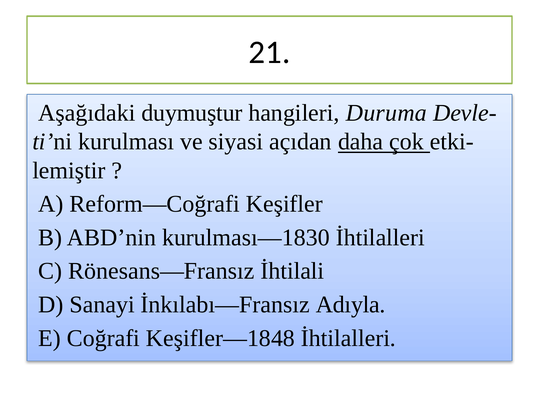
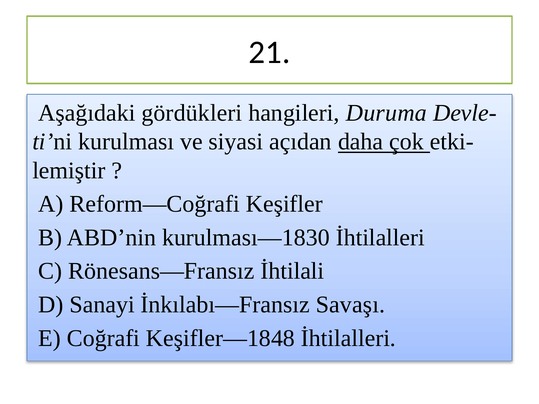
duymuştur: duymuştur -> gördükleri
Adıyla: Adıyla -> Savaşı
